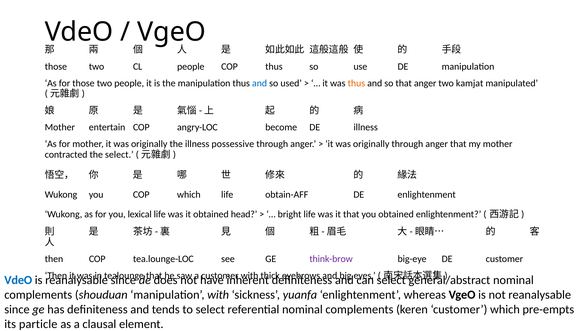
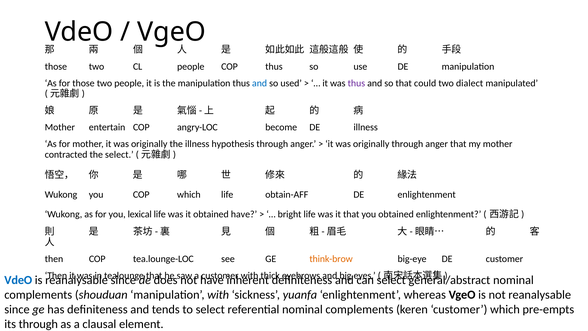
thus at (356, 83) colour: orange -> purple
that anger: anger -> could
kamjat: kamjat -> dialect
possessive: possessive -> hypothesis
obtained head: head -> have
think-brow colour: purple -> orange
its particle: particle -> through
